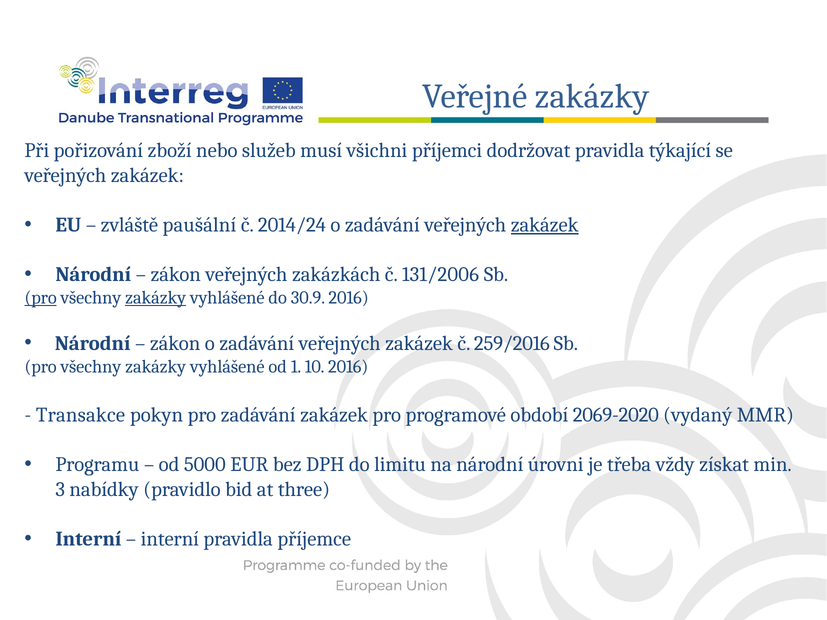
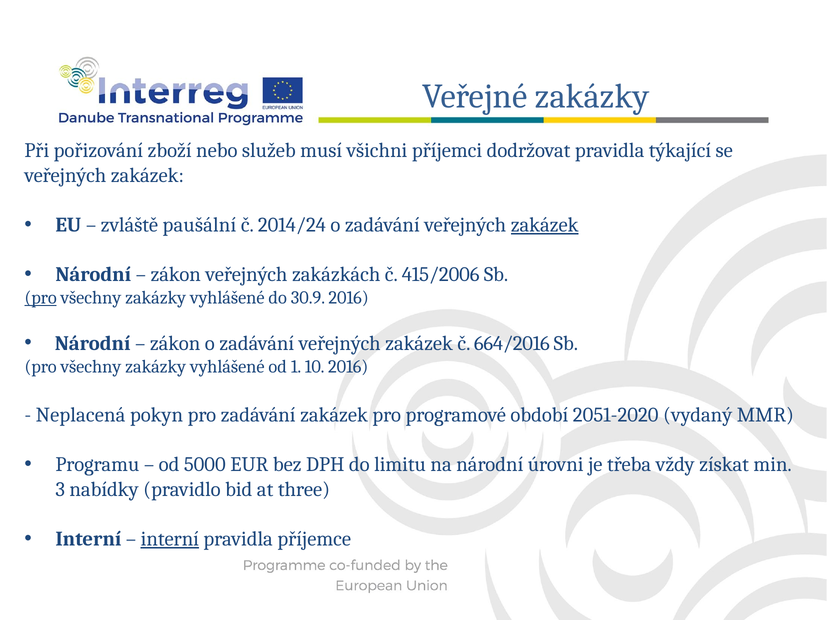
131/2006: 131/2006 -> 415/2006
zakázky at (156, 298) underline: present -> none
259/2016: 259/2016 -> 664/2016
Transakce: Transakce -> Neplacená
2069-2020: 2069-2020 -> 2051-2020
interní at (170, 539) underline: none -> present
